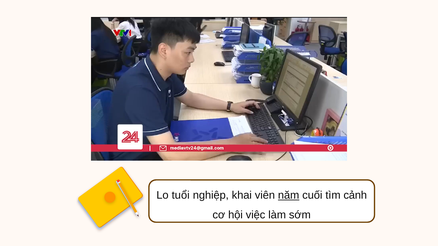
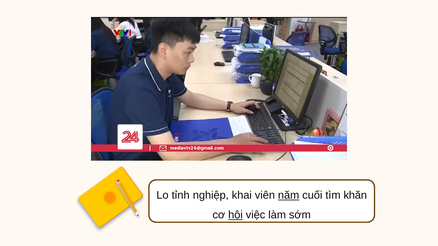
tuổi: tuổi -> tỉnh
cảnh: cảnh -> khăn
hội underline: none -> present
